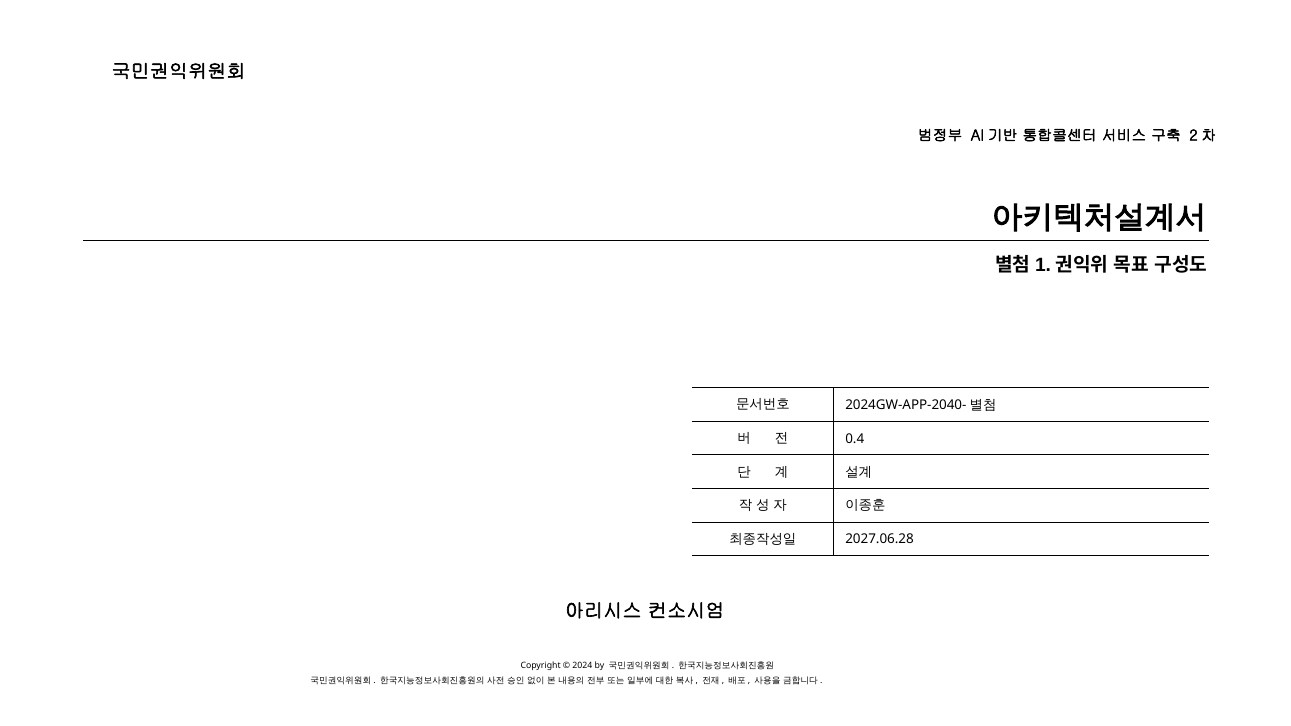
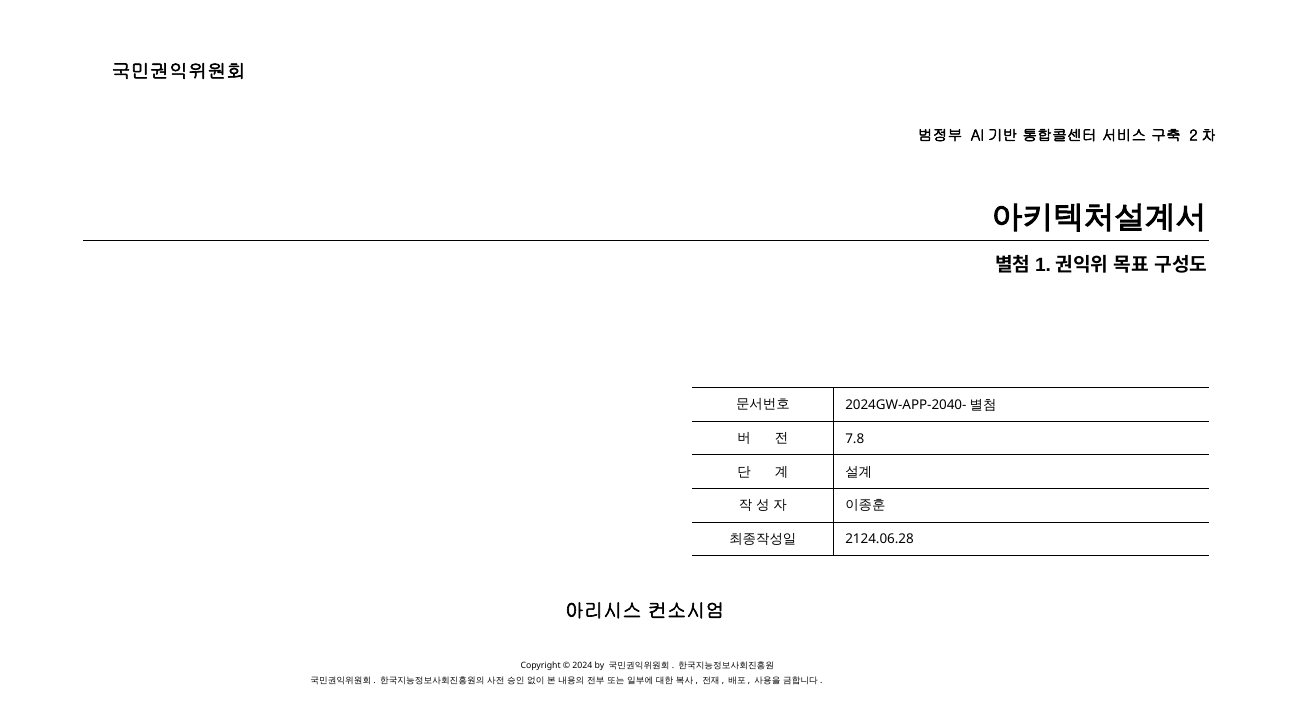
0.4: 0.4 -> 7.8
2027.06.28: 2027.06.28 -> 2124.06.28
